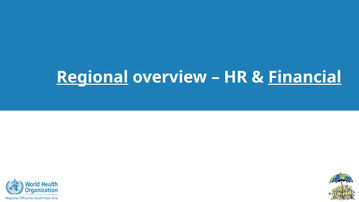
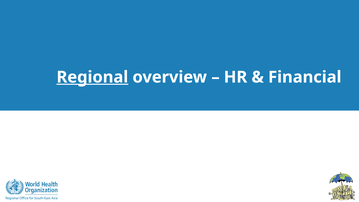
Financial underline: present -> none
